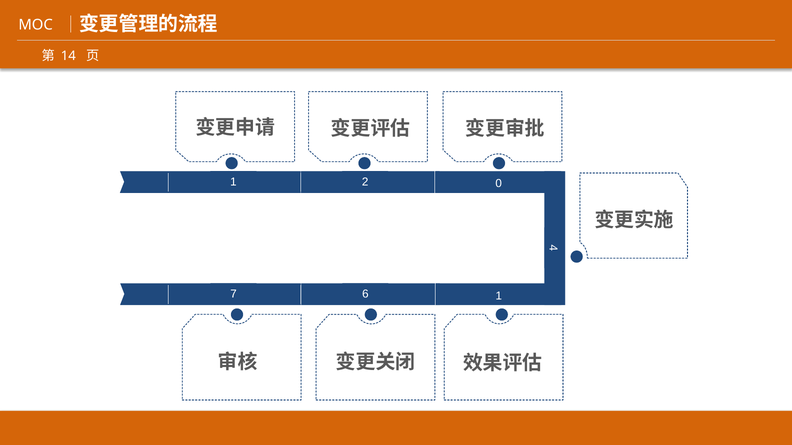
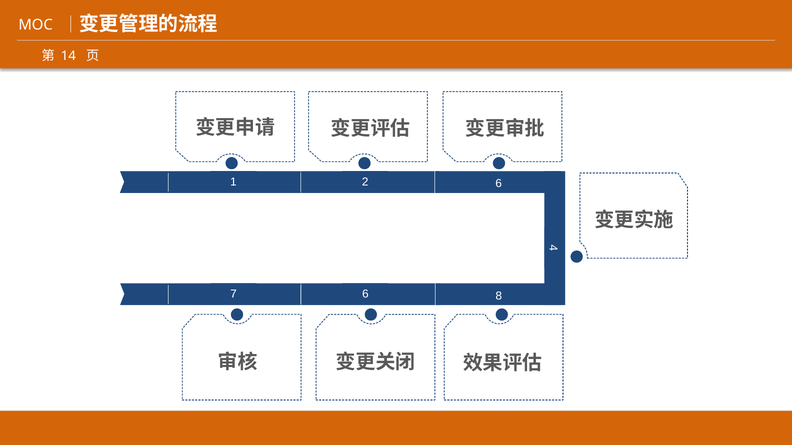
2 0: 0 -> 6
6 1: 1 -> 8
